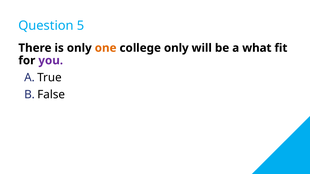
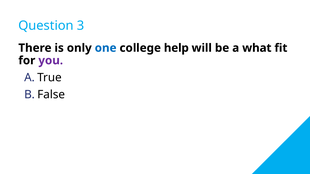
5: 5 -> 3
one colour: orange -> blue
college only: only -> help
